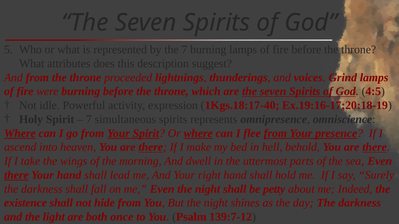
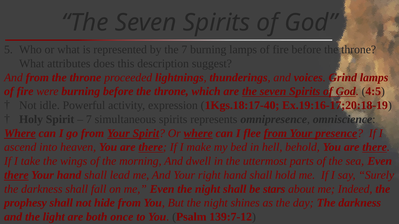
petty: petty -> stars
existence: existence -> prophesy
